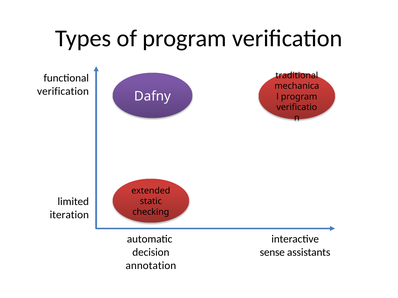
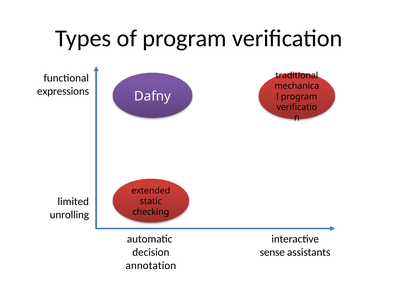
verification at (63, 91): verification -> expressions
iteration: iteration -> unrolling
